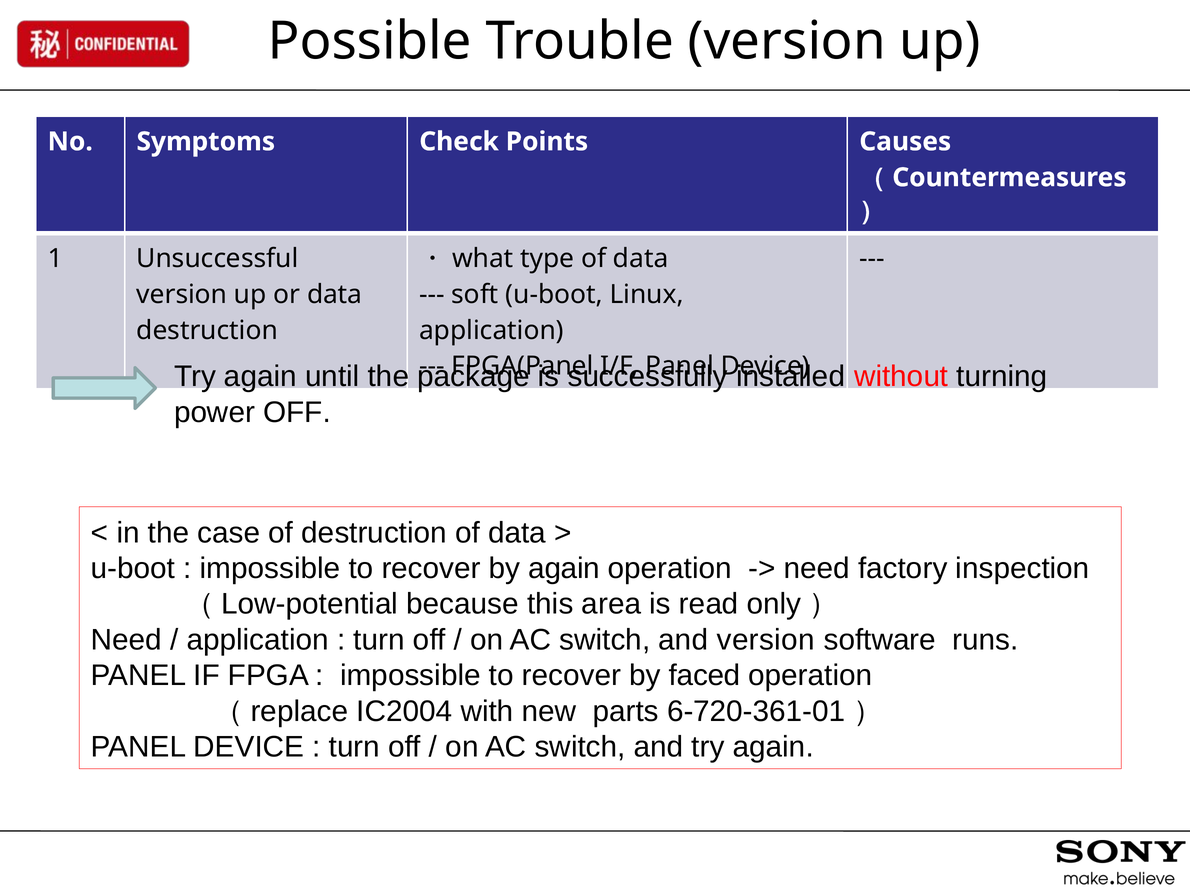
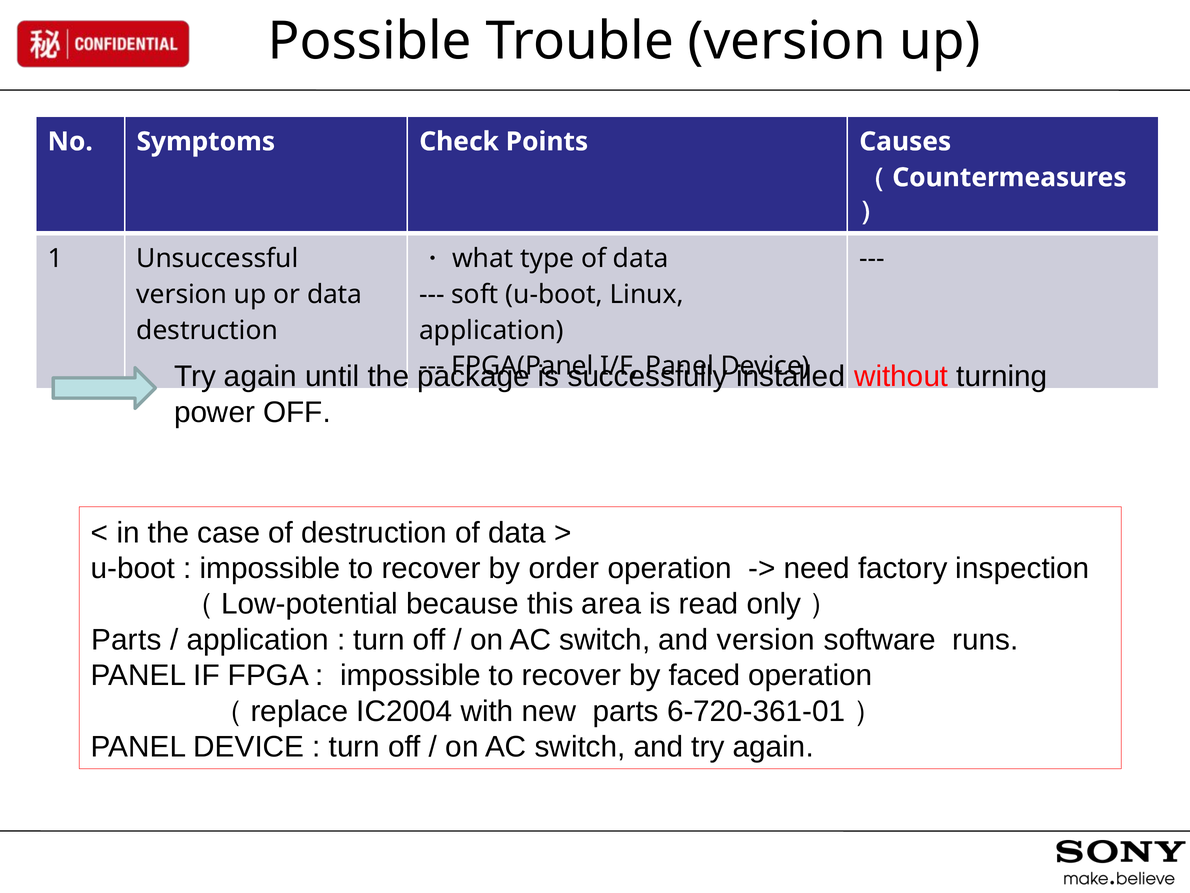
by again: again -> order
Need at (126, 639): Need -> Parts
